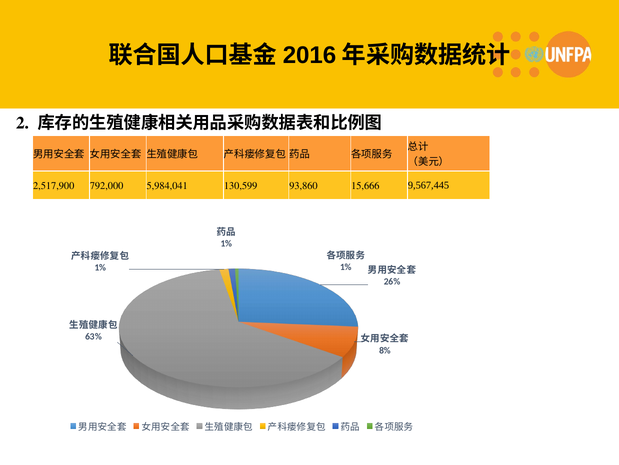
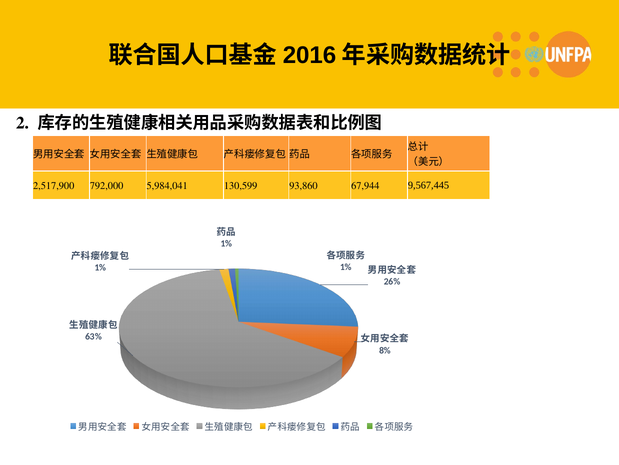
15,666: 15,666 -> 67,944
